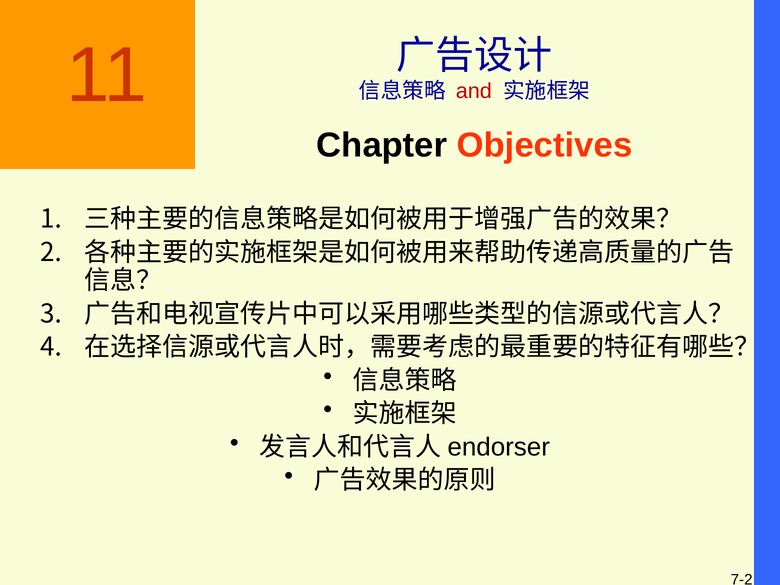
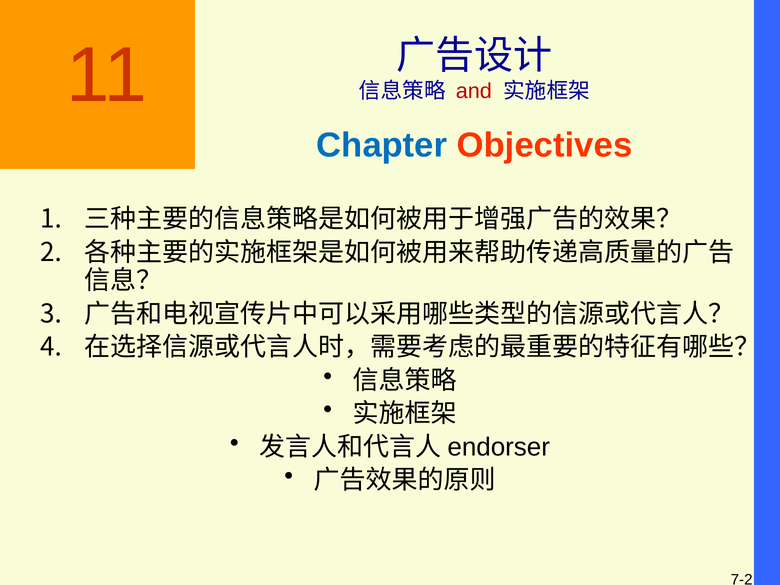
Chapter colour: black -> blue
